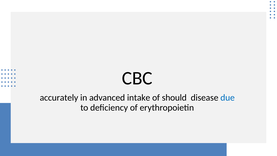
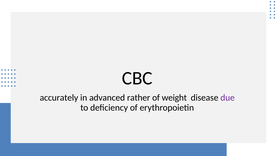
intake: intake -> rather
should: should -> weight
due colour: blue -> purple
